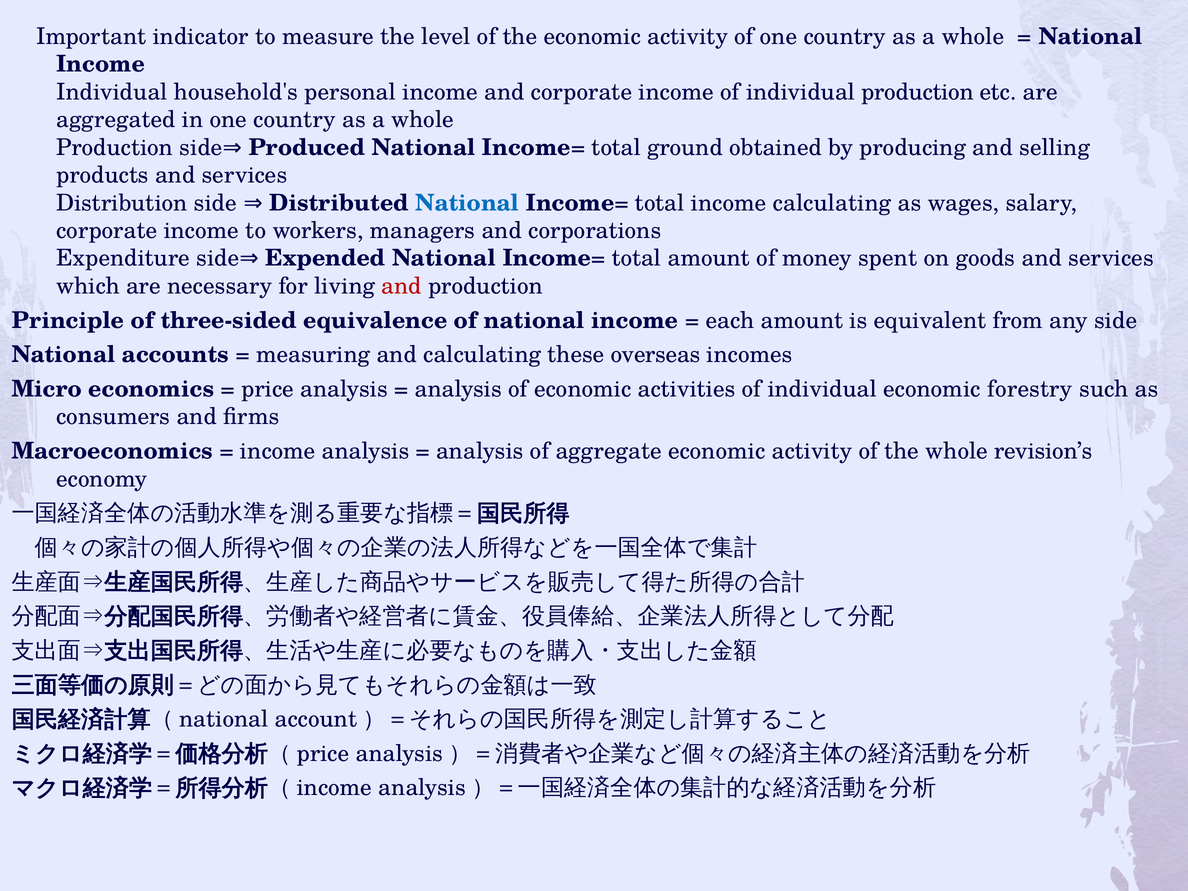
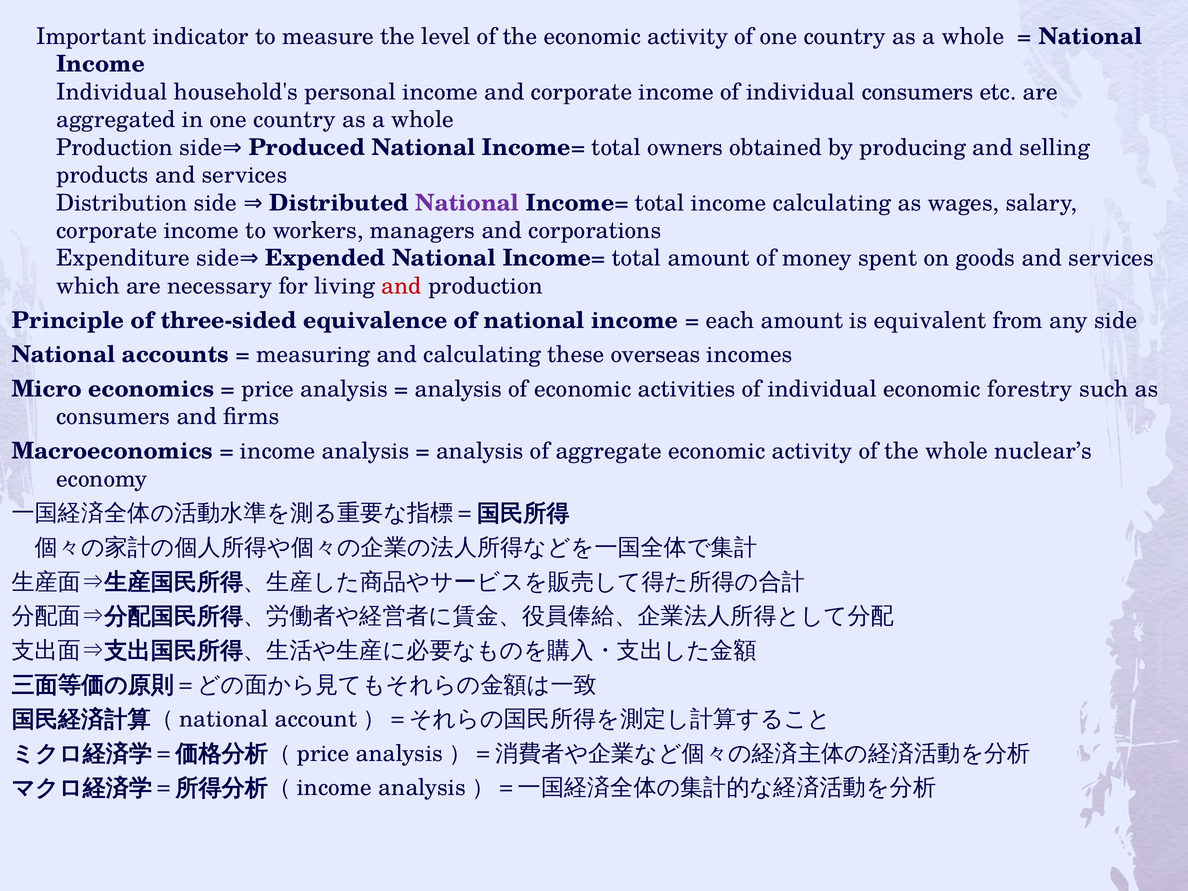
individual production: production -> consumers
ground: ground -> owners
National at (467, 203) colour: blue -> purple
revision’s: revision’s -> nuclear’s
